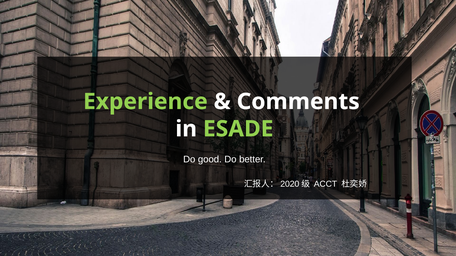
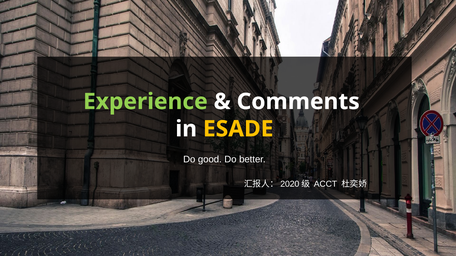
ESADE colour: light green -> yellow
